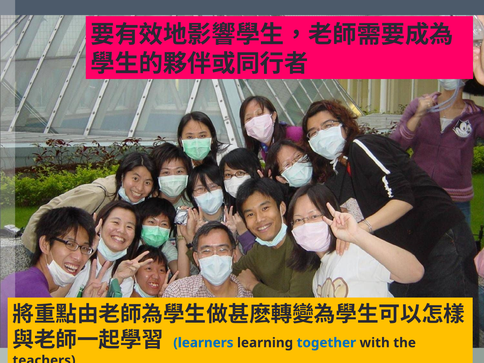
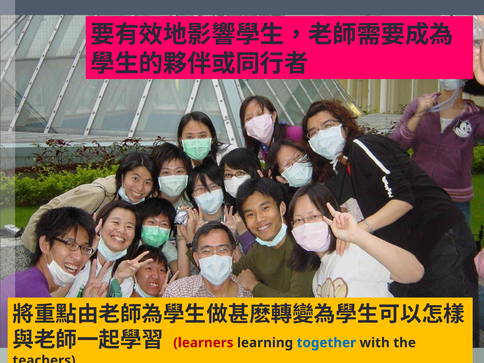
learners colour: blue -> red
